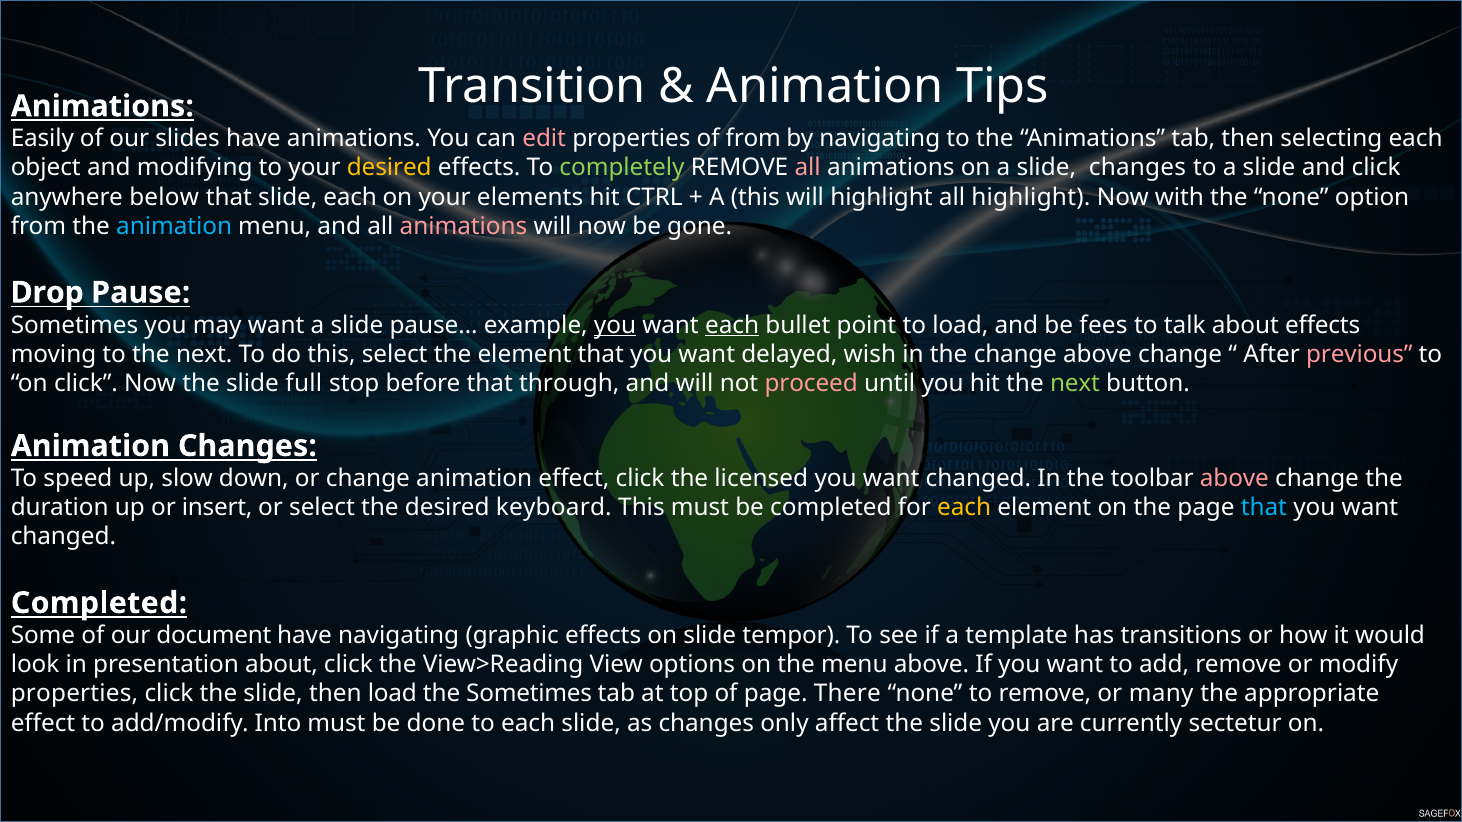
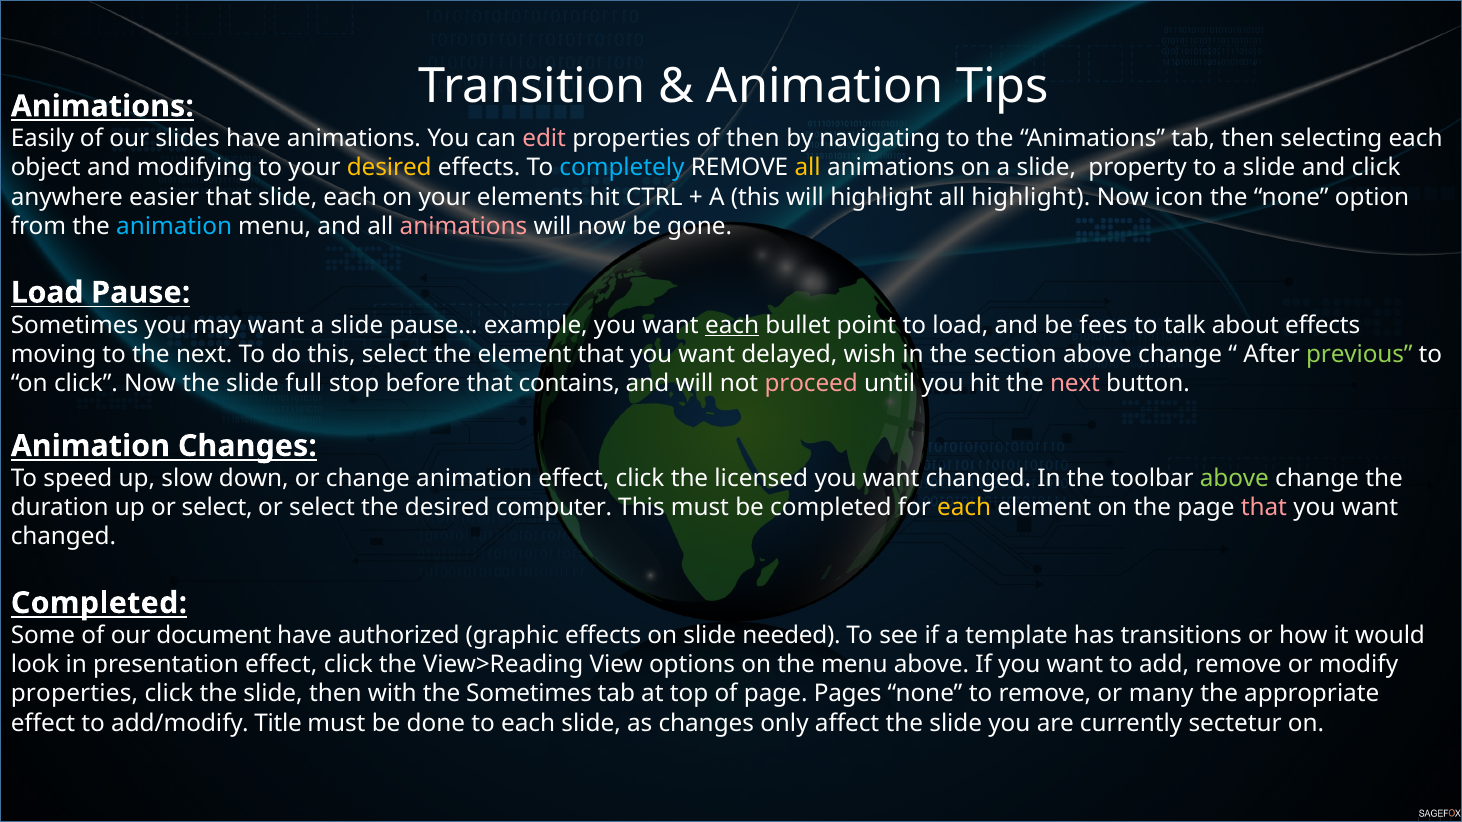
of from: from -> then
completely colour: light green -> light blue
all at (808, 168) colour: pink -> yellow
slide changes: changes -> property
below: below -> easier
with: with -> icon
Drop at (47, 293): Drop -> Load
you at (615, 325) underline: present -> none
the change: change -> section
previous colour: pink -> light green
through: through -> contains
next at (1075, 384) colour: light green -> pink
above at (1234, 479) colour: pink -> light green
up or insert: insert -> select
keyboard: keyboard -> computer
that at (1264, 508) colour: light blue -> pink
have navigating: navigating -> authorized
tempor: tempor -> needed
presentation about: about -> effect
then load: load -> with
There: There -> Pages
Into: Into -> Title
